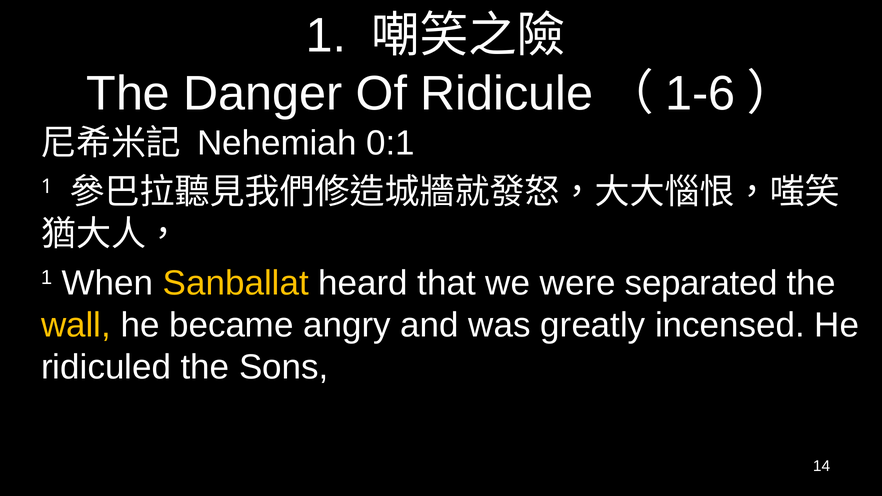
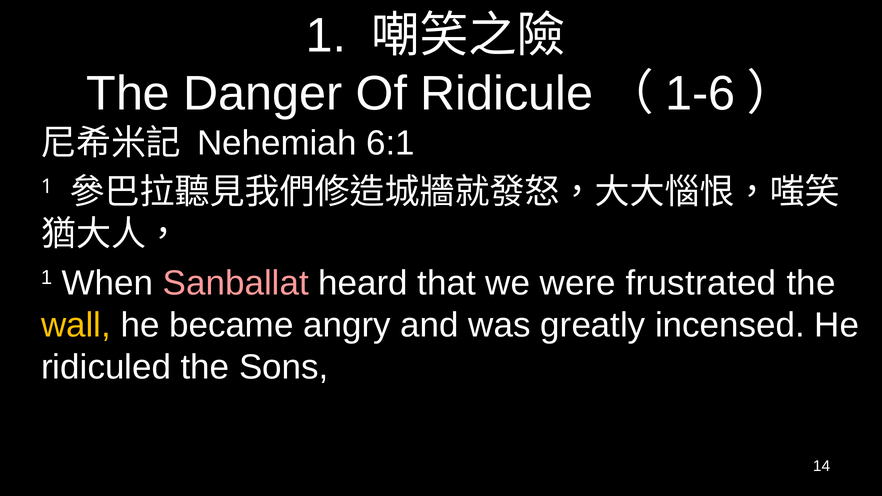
0:1: 0:1 -> 6:1
Sanballat colour: yellow -> pink
separated: separated -> frustrated
